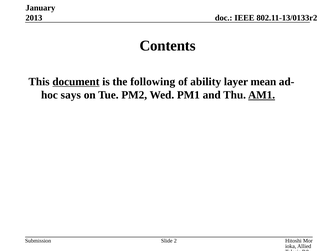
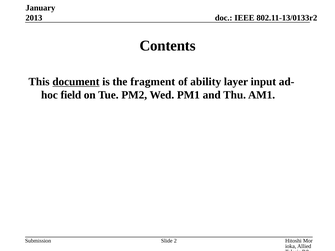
following: following -> fragment
mean: mean -> input
says: says -> field
AM1 underline: present -> none
